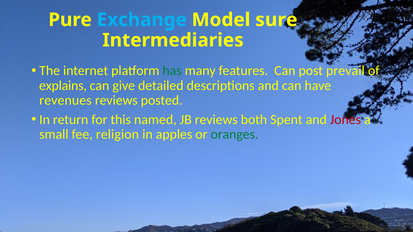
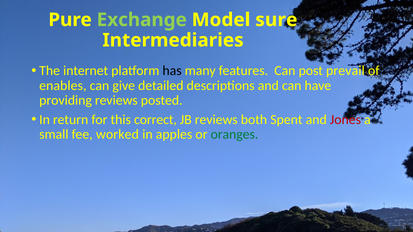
Exchange colour: light blue -> light green
has colour: green -> black
explains: explains -> enables
revenues: revenues -> providing
named: named -> correct
religion: religion -> worked
